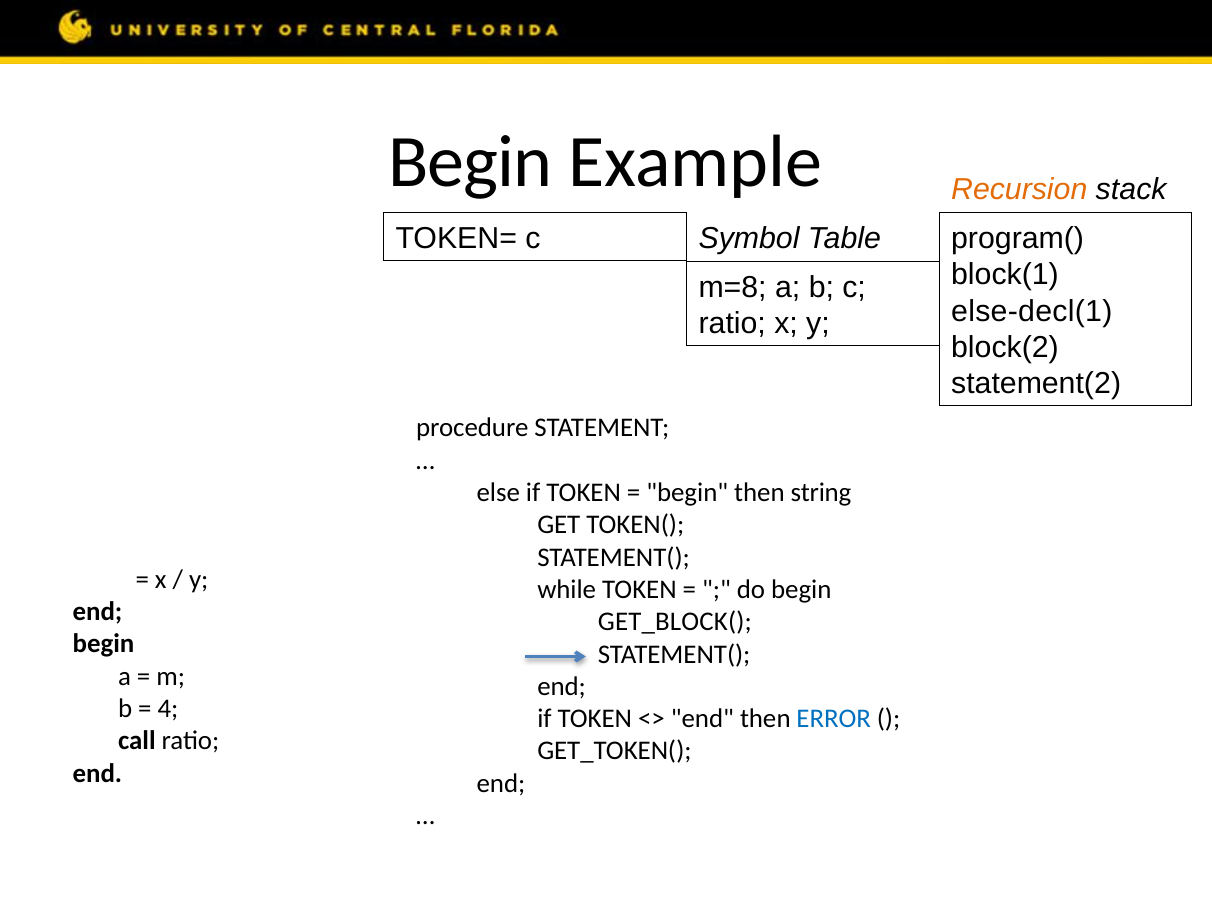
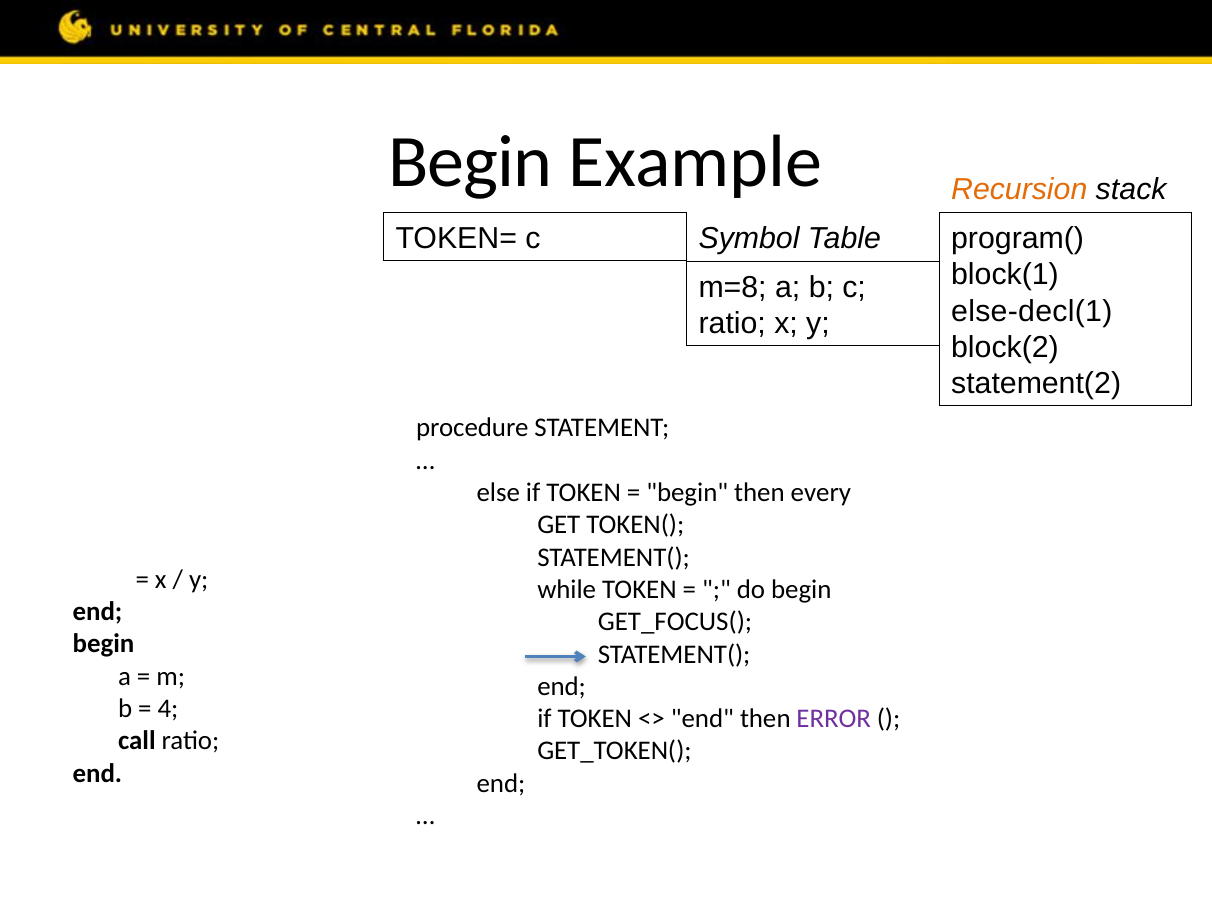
string: string -> every
GET_BLOCK(: GET_BLOCK( -> GET_FOCUS(
ERROR colour: blue -> purple
